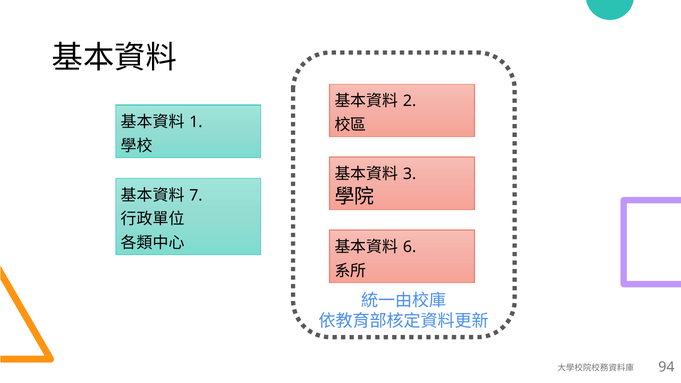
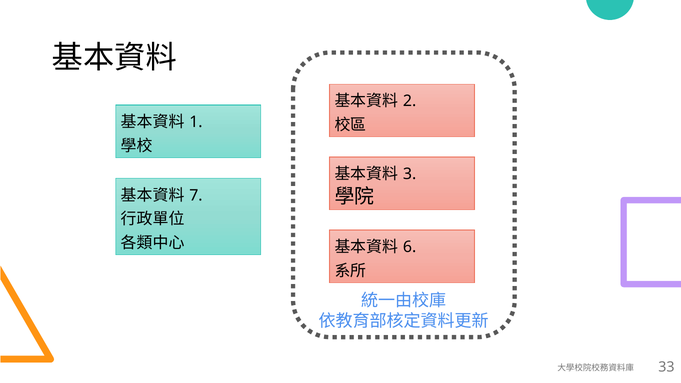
94: 94 -> 33
